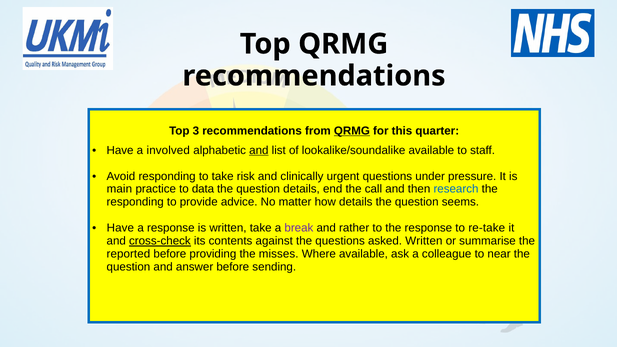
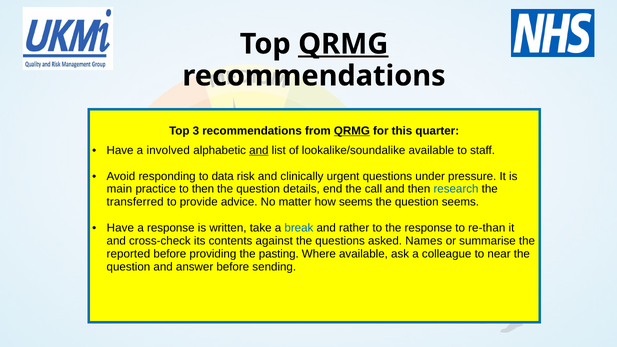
QRMG at (343, 44) underline: none -> present
to take: take -> data
to data: data -> then
responding at (135, 202): responding -> transferred
how details: details -> seems
break colour: purple -> blue
re-take: re-take -> re-than
cross-check underline: present -> none
asked Written: Written -> Names
misses: misses -> pasting
